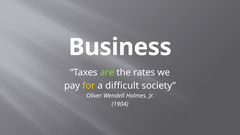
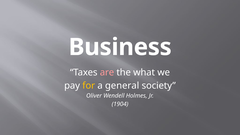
are colour: light green -> pink
rates: rates -> what
difficult: difficult -> general
